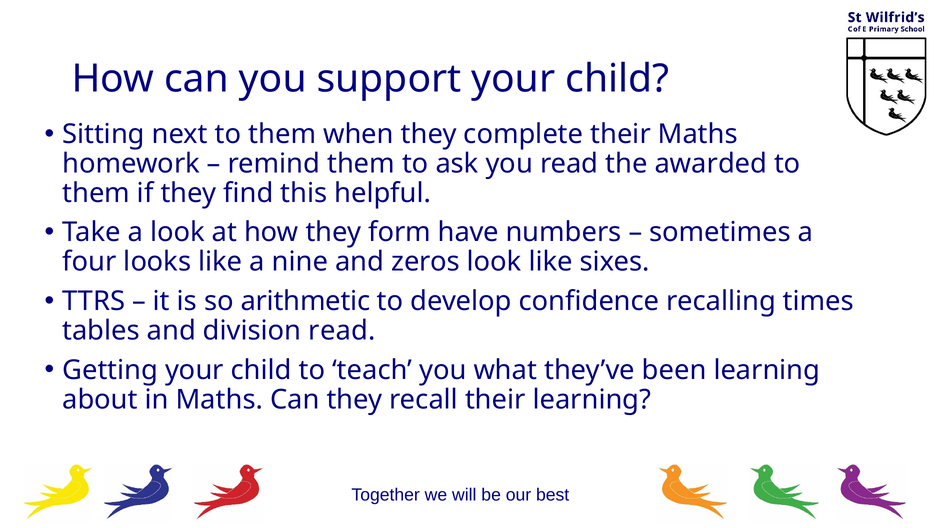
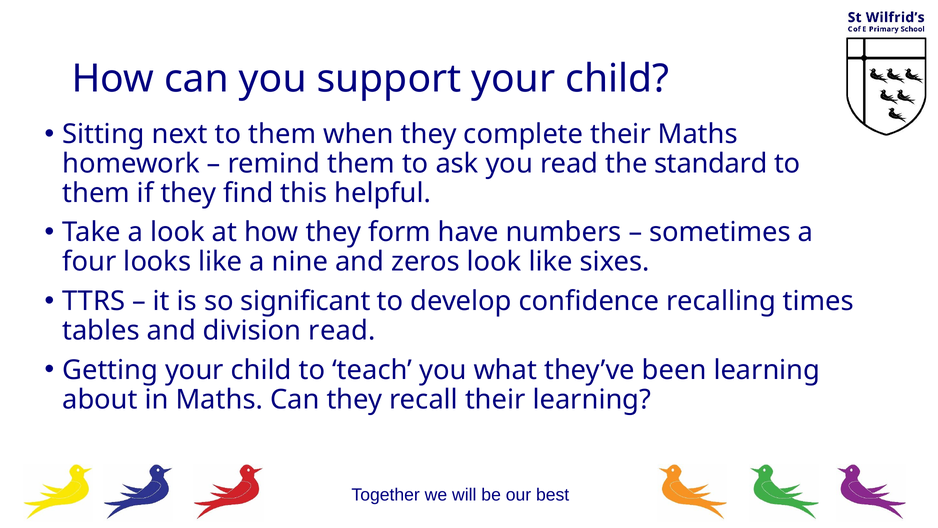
awarded: awarded -> standard
arithmetic: arithmetic -> significant
